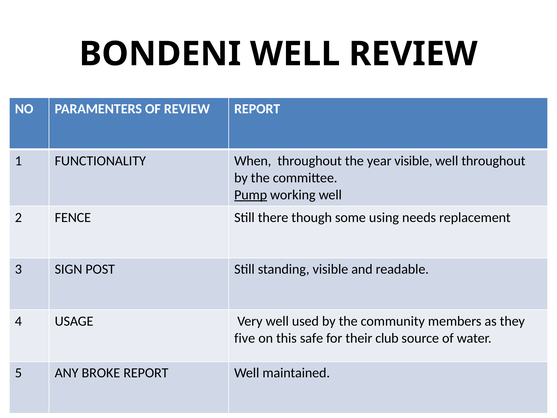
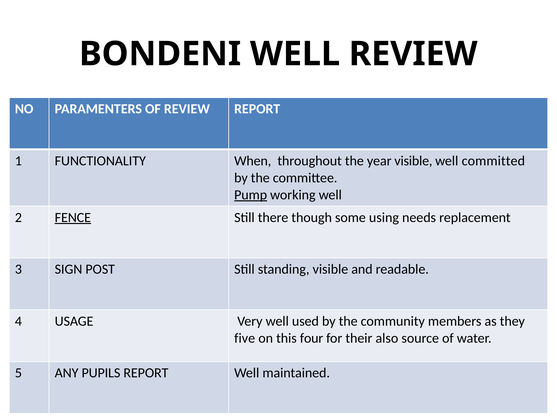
well throughout: throughout -> committed
FENCE underline: none -> present
safe: safe -> four
club: club -> also
BROKE: BROKE -> PUPILS
